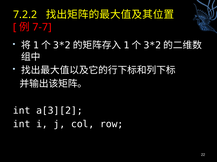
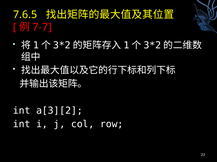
7.2.2: 7.2.2 -> 7.6.5
